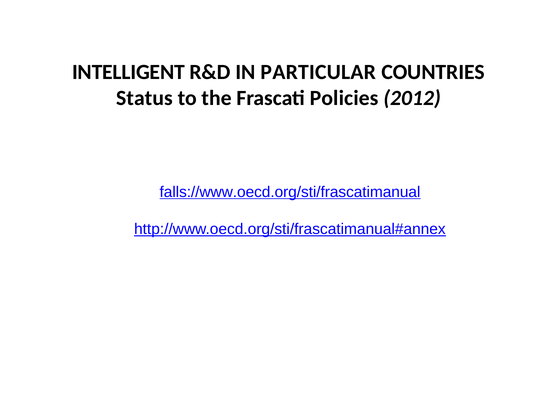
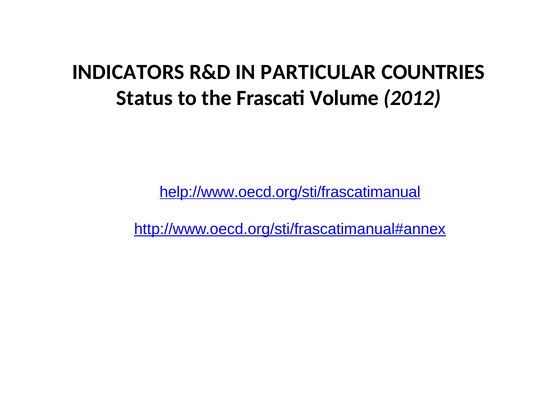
INTELLIGENT: INTELLIGENT -> INDICATORS
Policies: Policies -> Volume
falls://www.oecd.org/sti/frascatimanual: falls://www.oecd.org/sti/frascatimanual -> help://www.oecd.org/sti/frascatimanual
